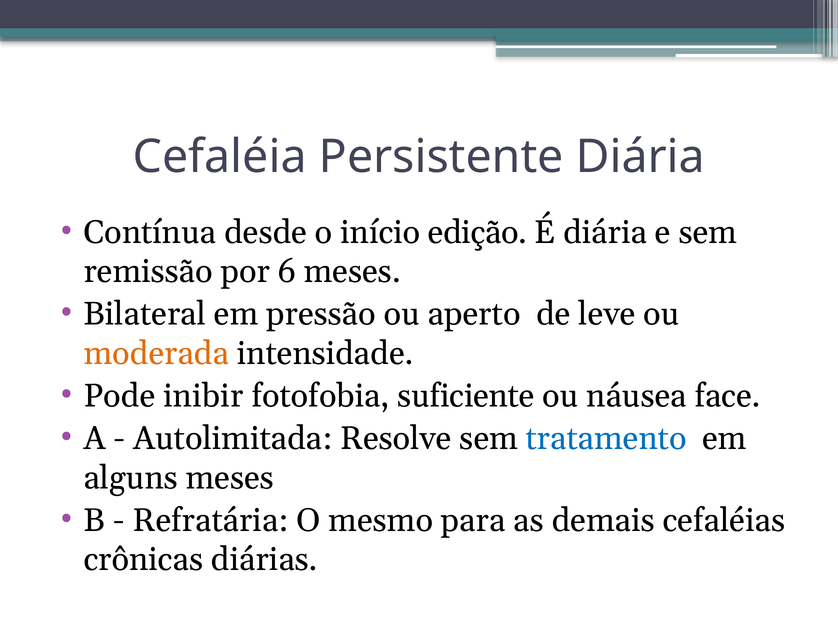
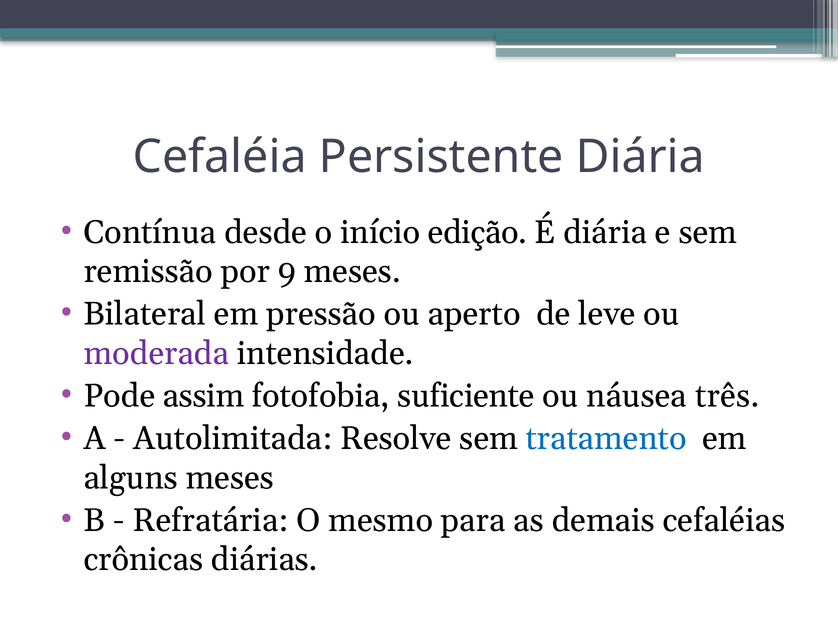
6: 6 -> 9
moderada colour: orange -> purple
inibir: inibir -> assim
face: face -> três
